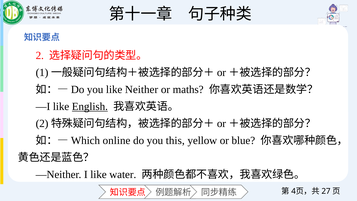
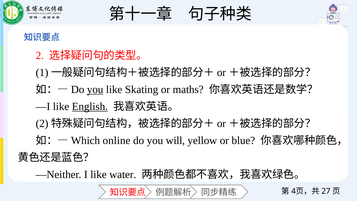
you at (95, 89) underline: none -> present
Neither: Neither -> Skating
this: this -> will
